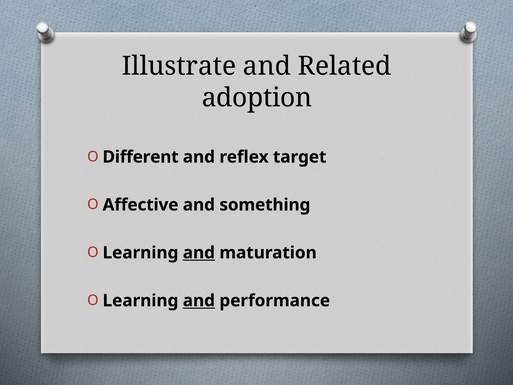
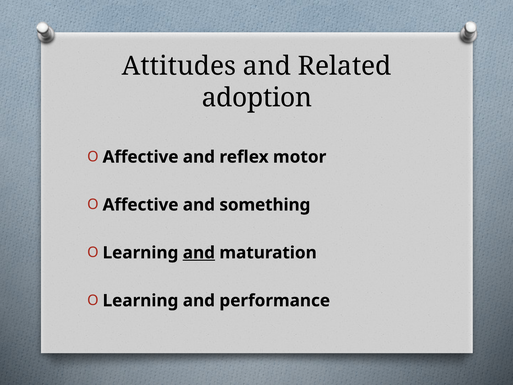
Illustrate: Illustrate -> Attitudes
Different at (141, 157): Different -> Affective
target: target -> motor
and at (199, 300) underline: present -> none
